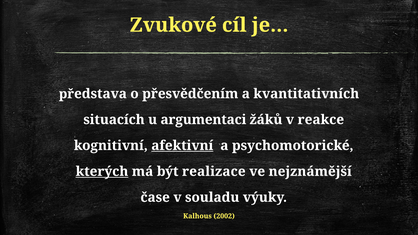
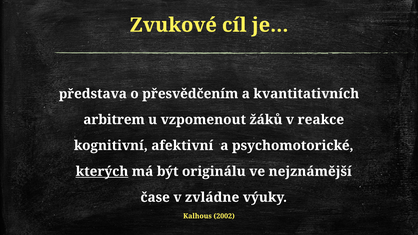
situacích: situacích -> arbitrem
argumentaci: argumentaci -> vzpomenout
afektivní underline: present -> none
realizace: realizace -> originálu
souladu: souladu -> zvládne
